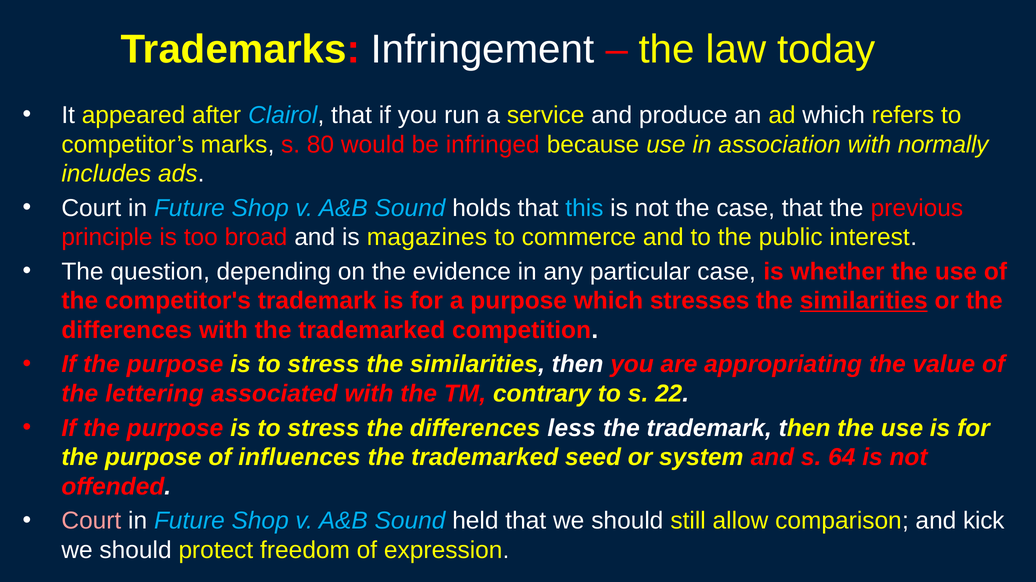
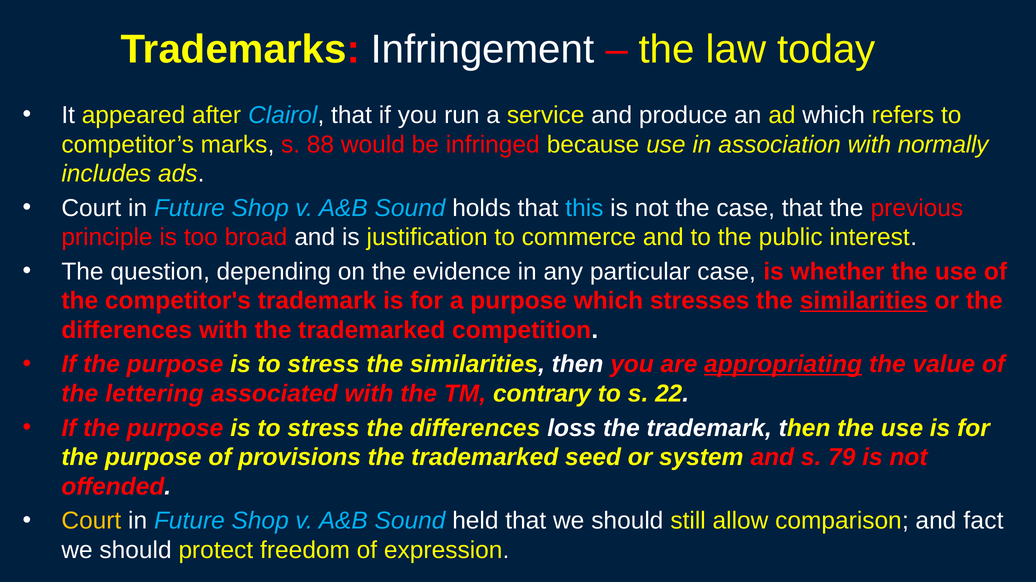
80: 80 -> 88
magazines: magazines -> justification
appropriating underline: none -> present
less: less -> loss
influences: influences -> provisions
64: 64 -> 79
Court at (91, 522) colour: pink -> yellow
kick: kick -> fact
